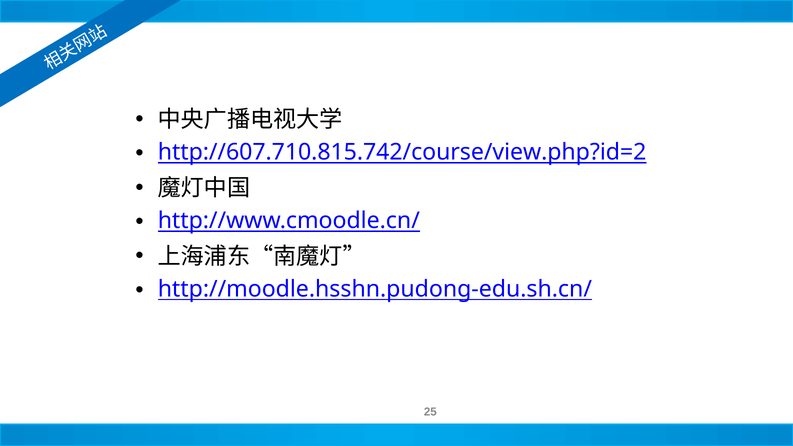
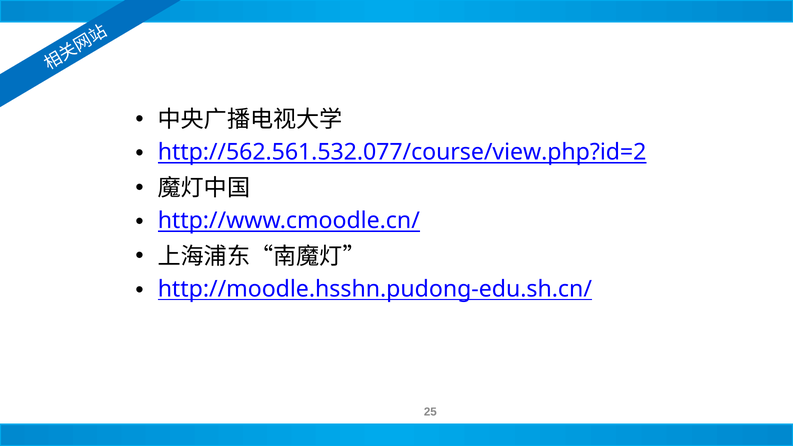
http://607.710.815.742/course/view.php?id=2: http://607.710.815.742/course/view.php?id=2 -> http://562.561.532.077/course/view.php?id=2
